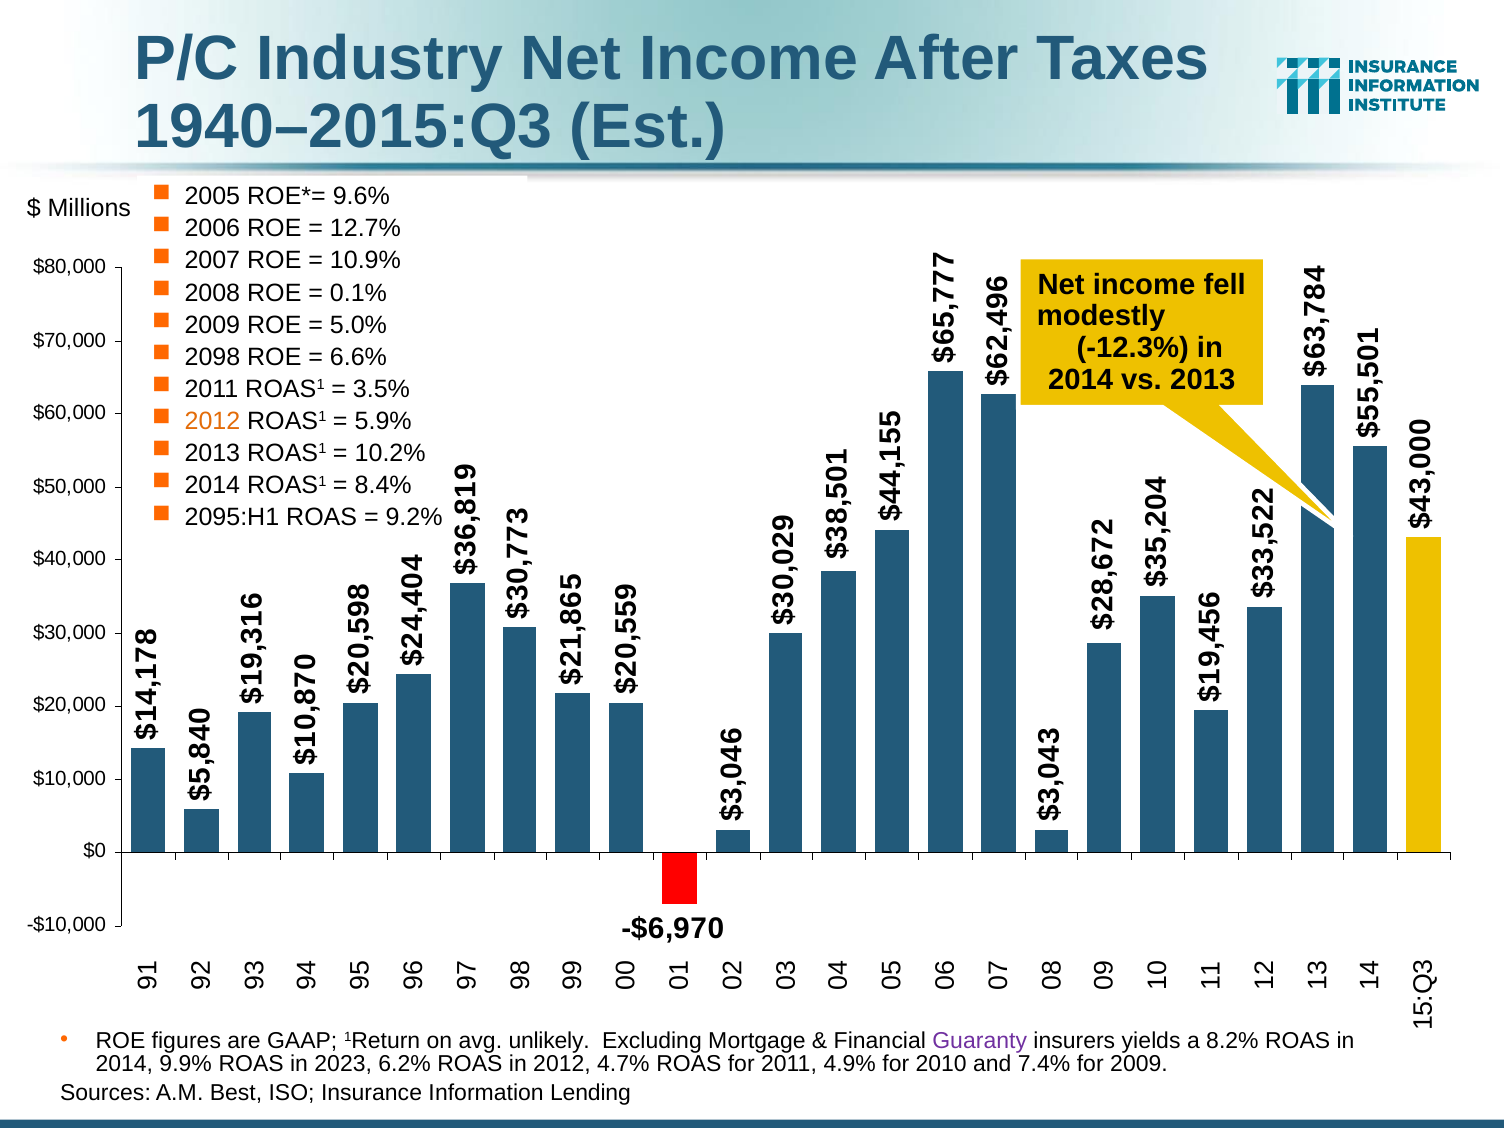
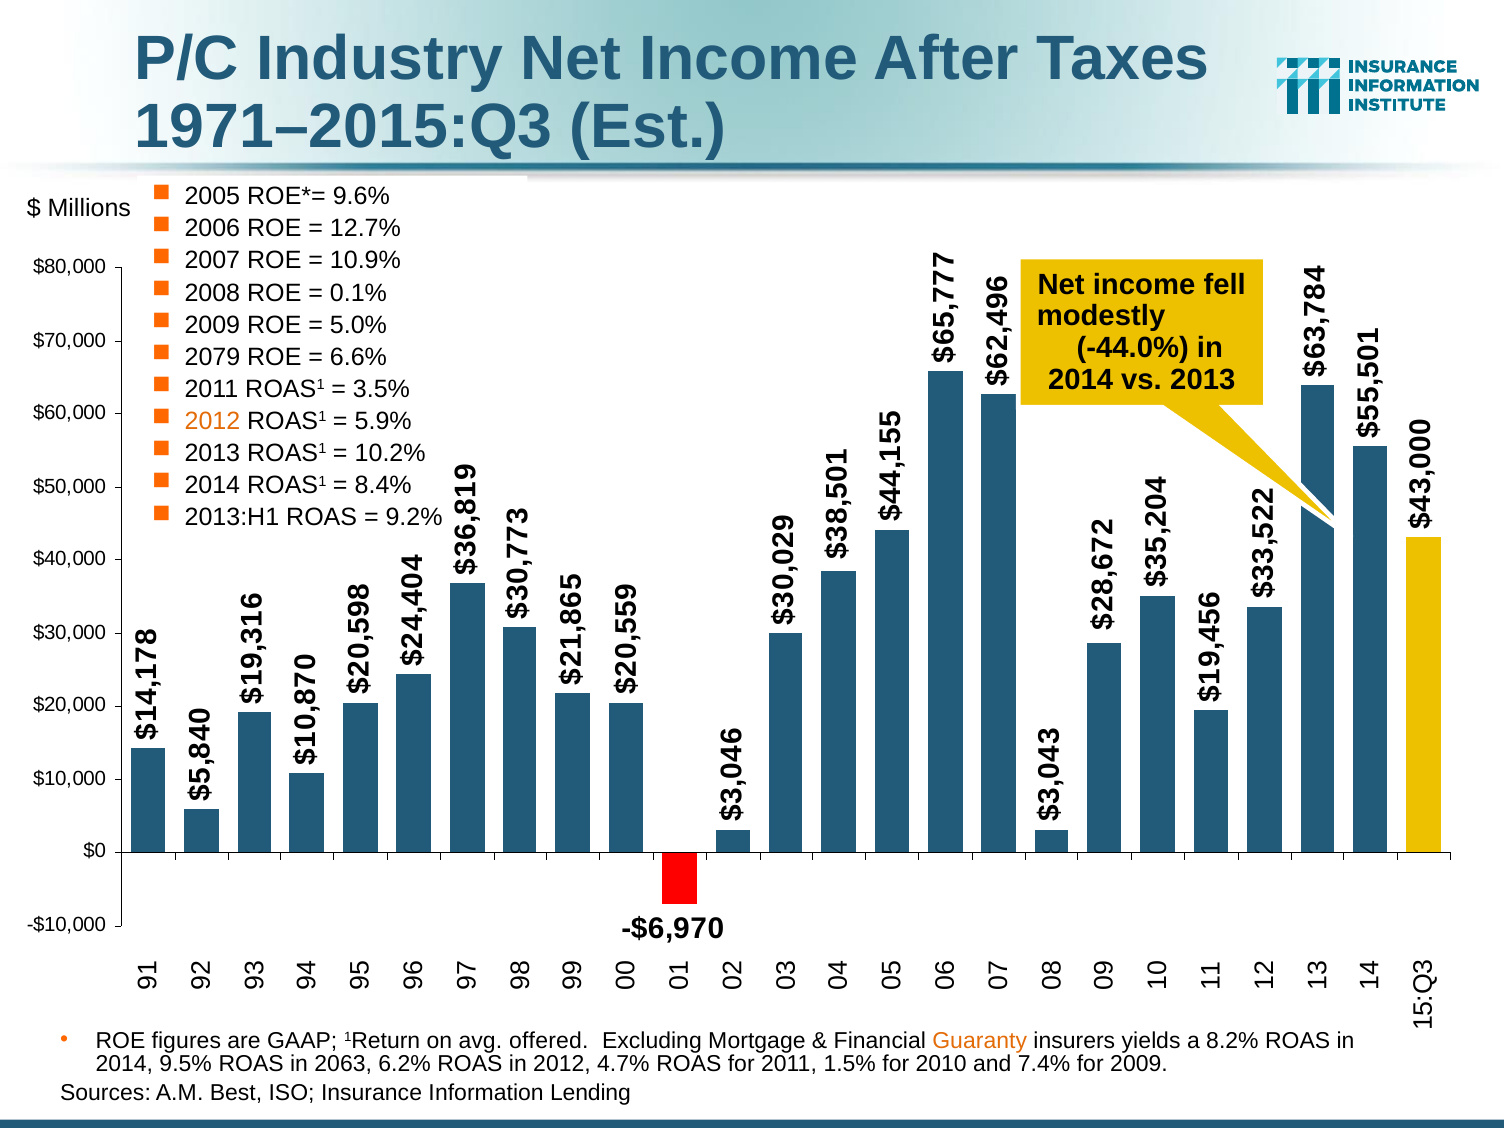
1940–2015:Q3: 1940–2015:Q3 -> 1971–2015:Q3
-12.3%: -12.3% -> -44.0%
2098: 2098 -> 2079
2095:H1: 2095:H1 -> 2013:H1
unlikely: unlikely -> offered
Guaranty colour: purple -> orange
9.9%: 9.9% -> 9.5%
2023: 2023 -> 2063
4.9%: 4.9% -> 1.5%
